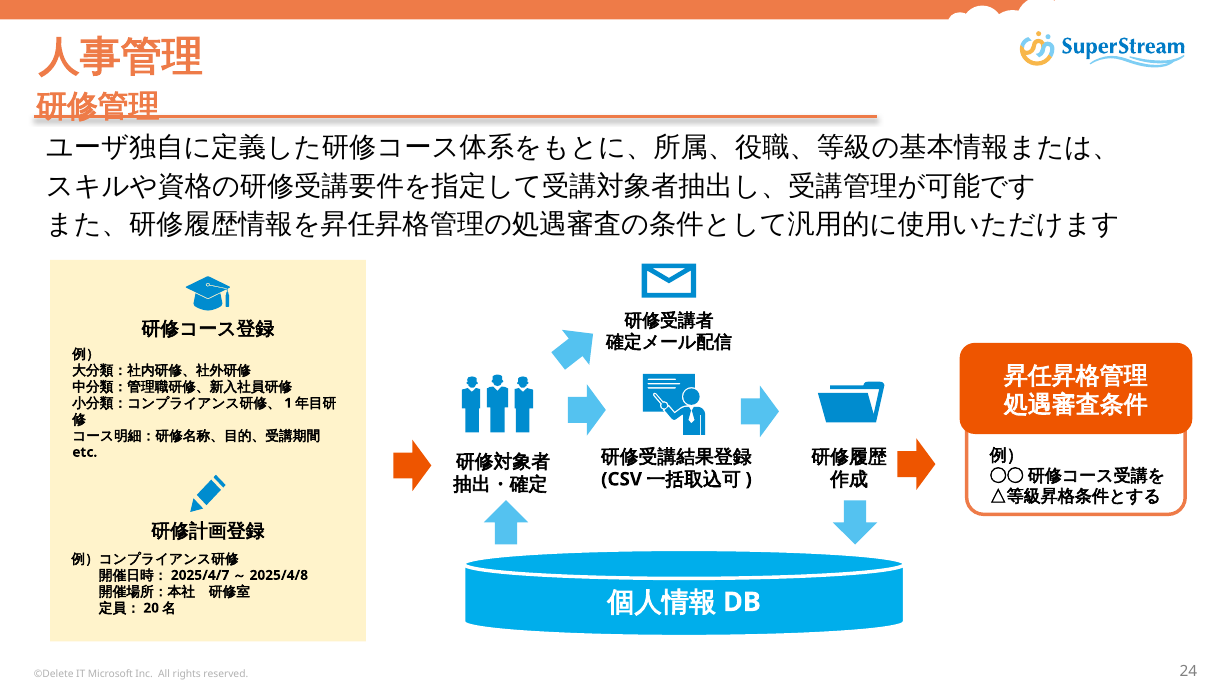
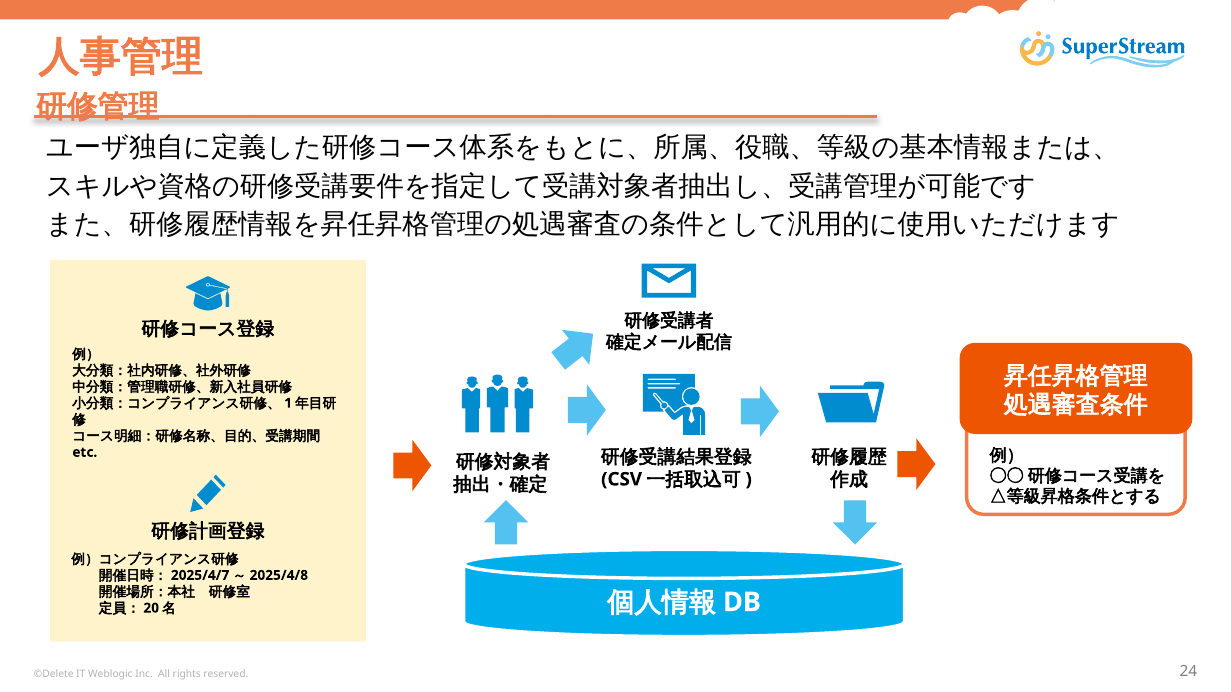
Microsoft: Microsoft -> Weblogic
